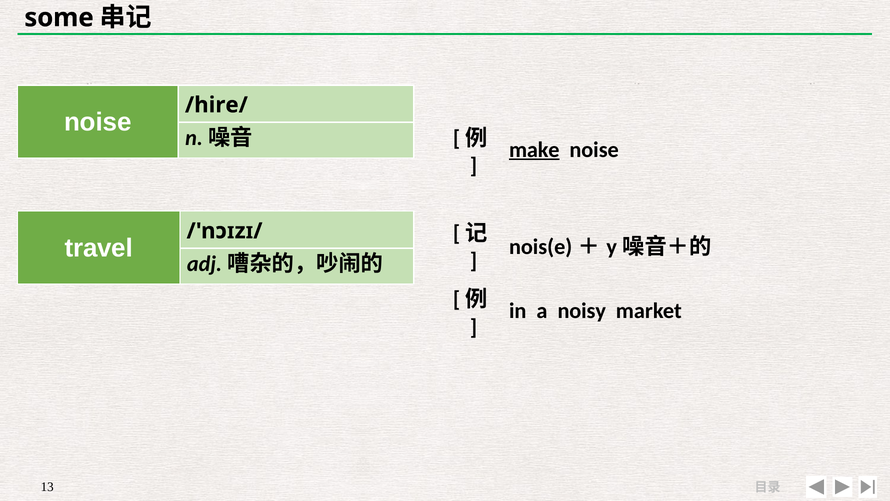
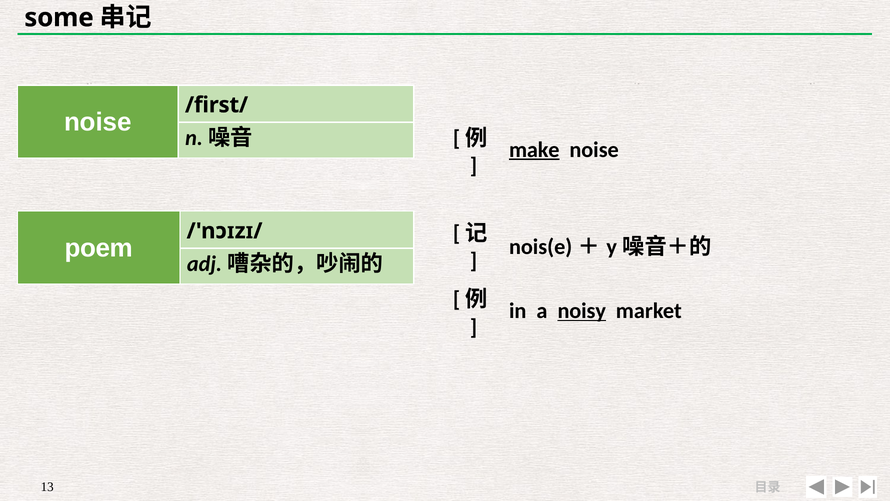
/hire/: /hire/ -> /first/
travel: travel -> poem
noisy underline: none -> present
